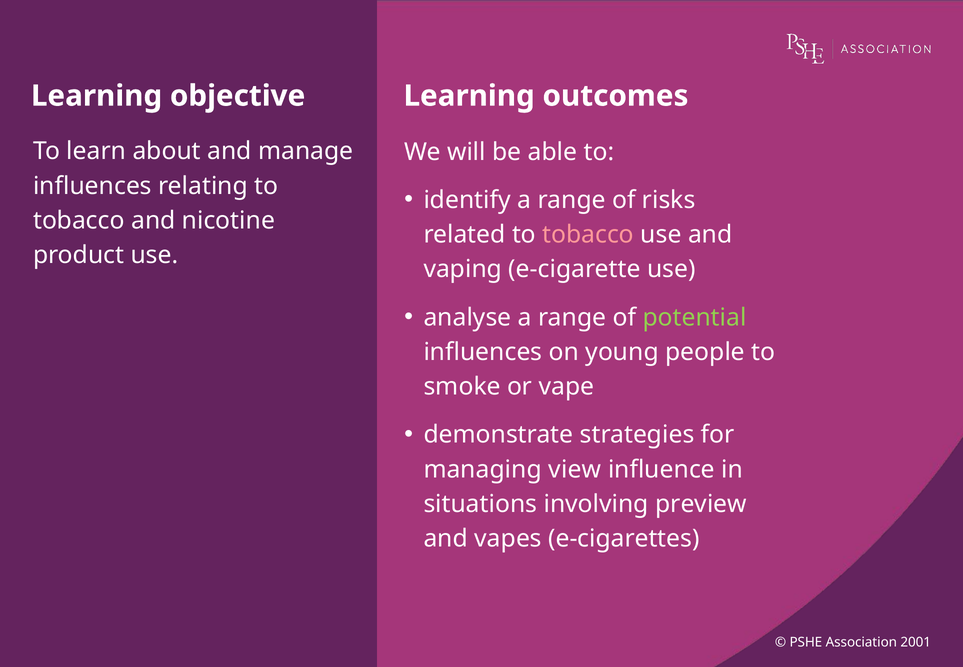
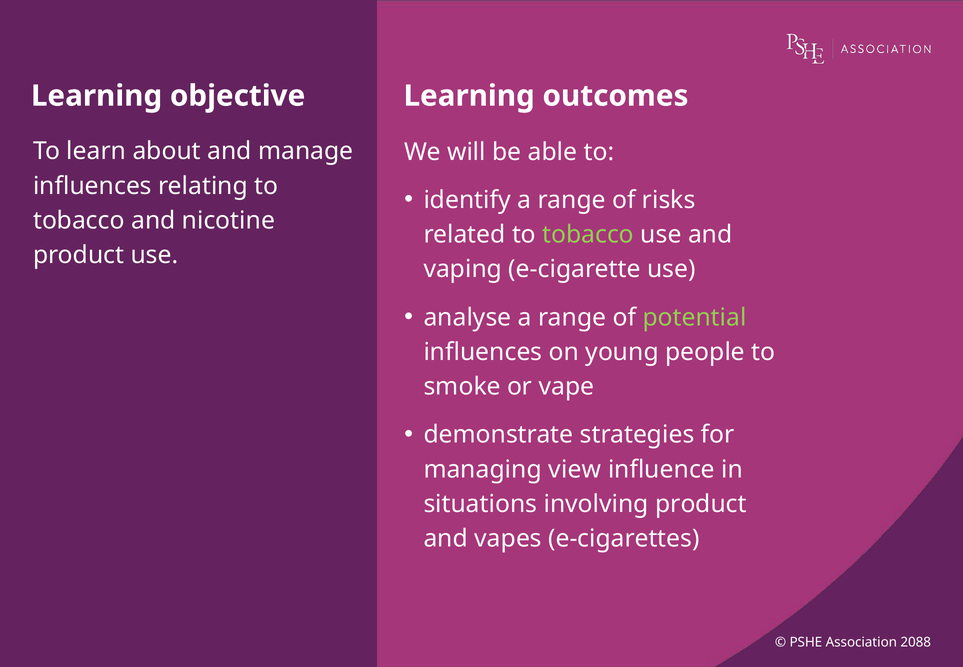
tobacco at (588, 235) colour: pink -> light green
involving preview: preview -> product
2001: 2001 -> 2088
